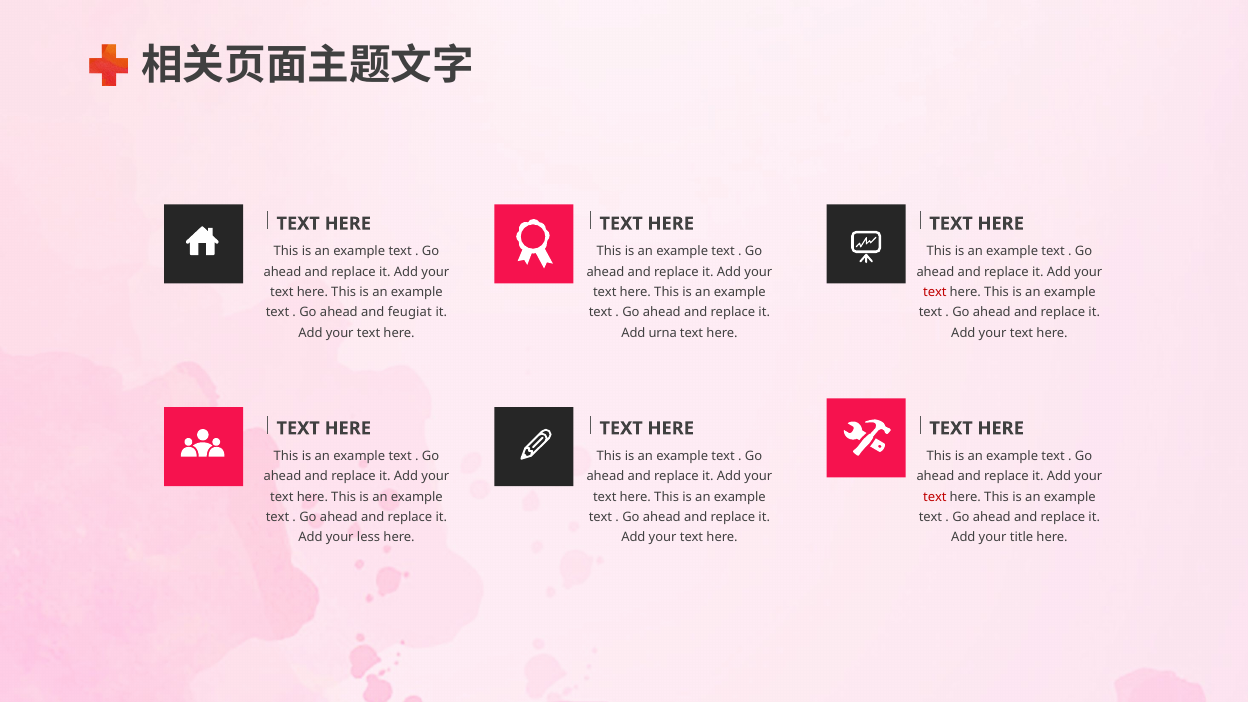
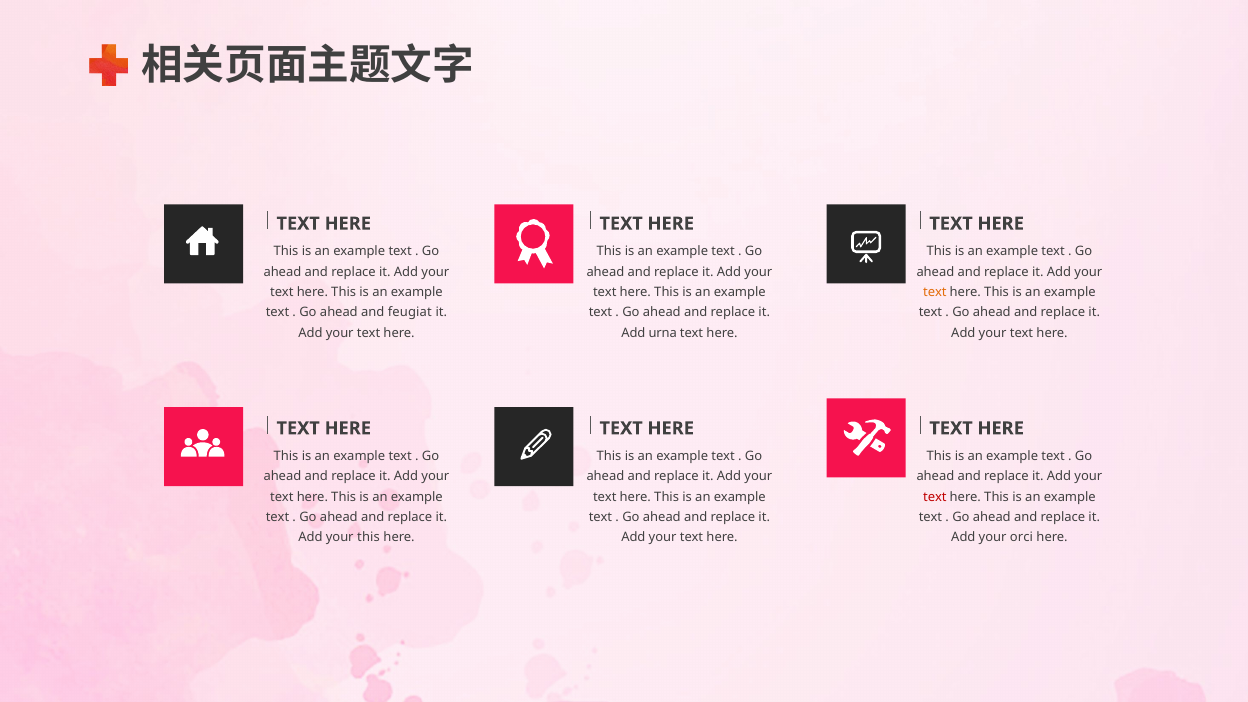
text at (935, 292) colour: red -> orange
your less: less -> this
title: title -> orci
